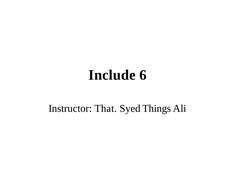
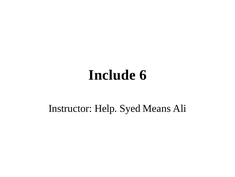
That: That -> Help
Things: Things -> Means
